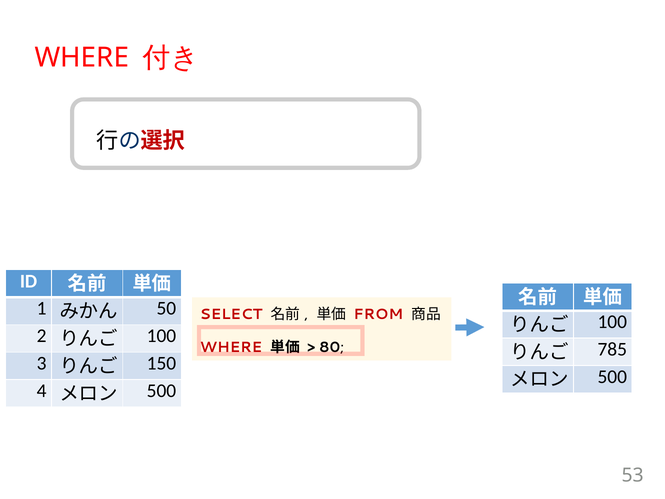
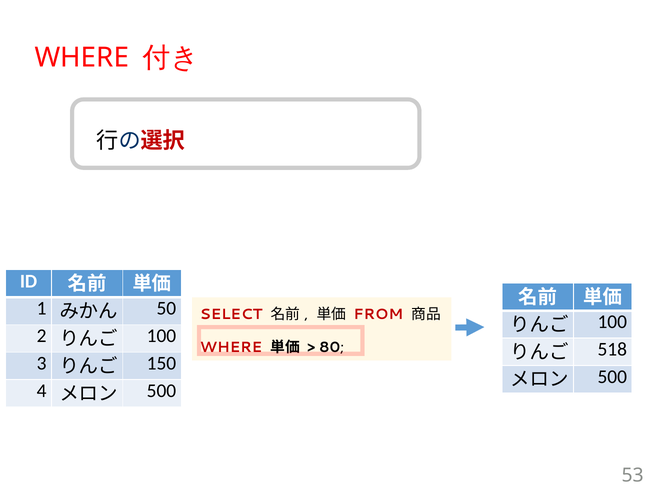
785: 785 -> 518
